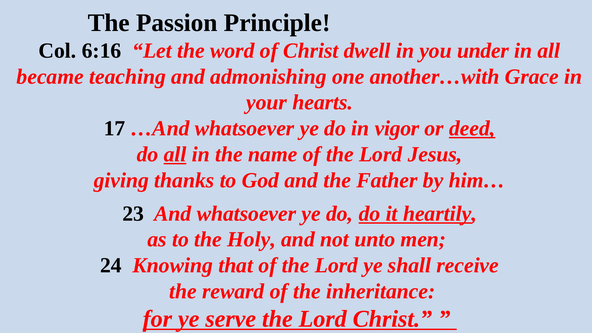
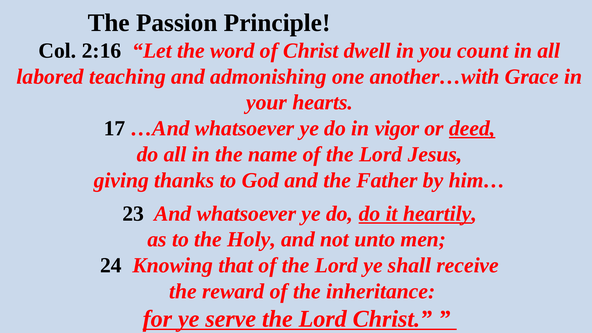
6:16: 6:16 -> 2:16
under: under -> count
became: became -> labored
all at (175, 154) underline: present -> none
